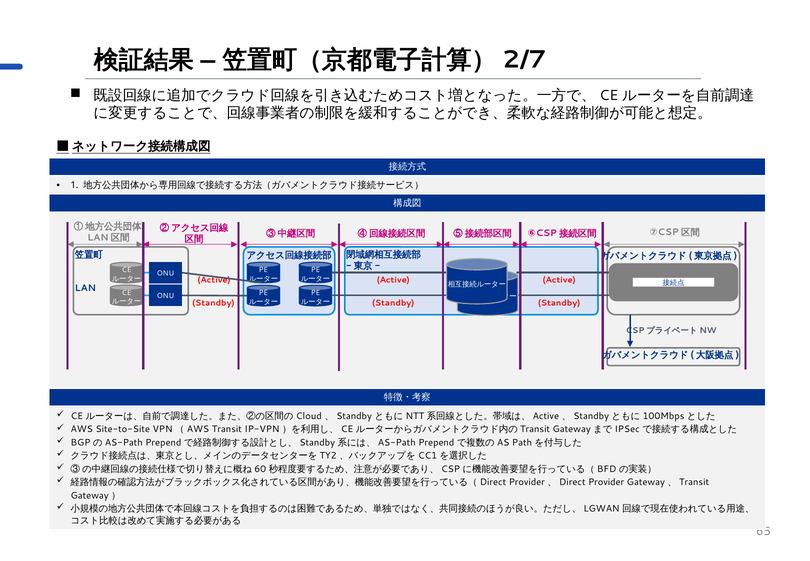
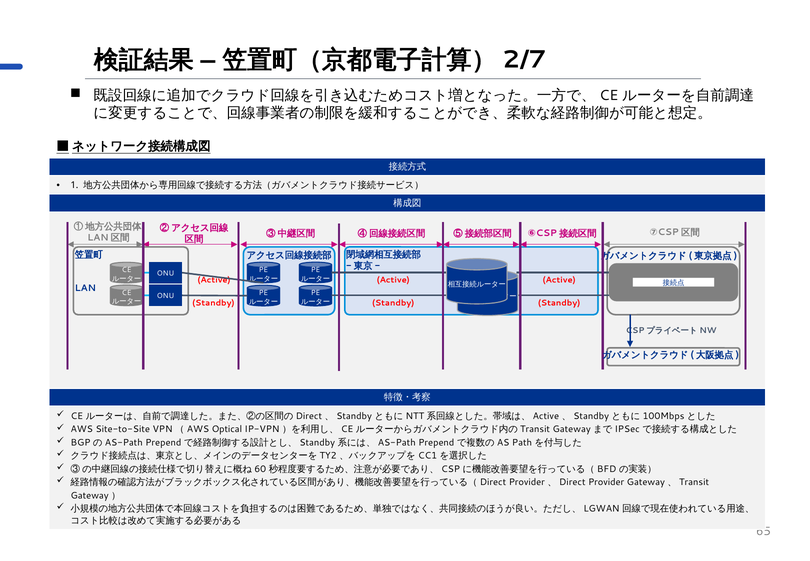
Cloud: Cloud -> Direct
Transit: Transit -> Optical
